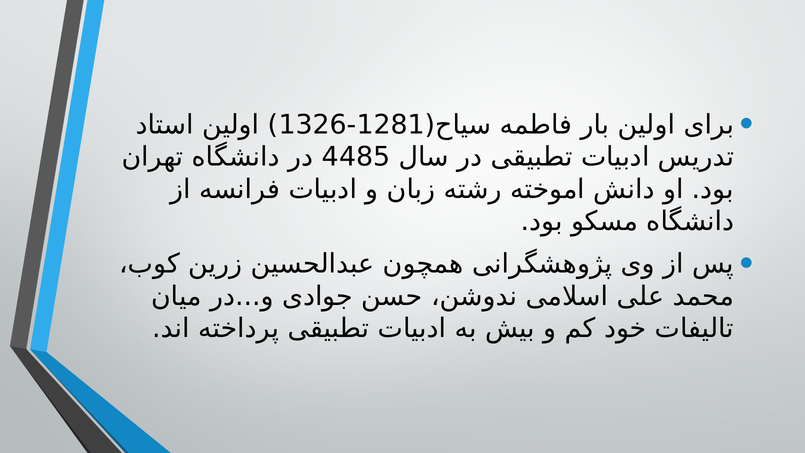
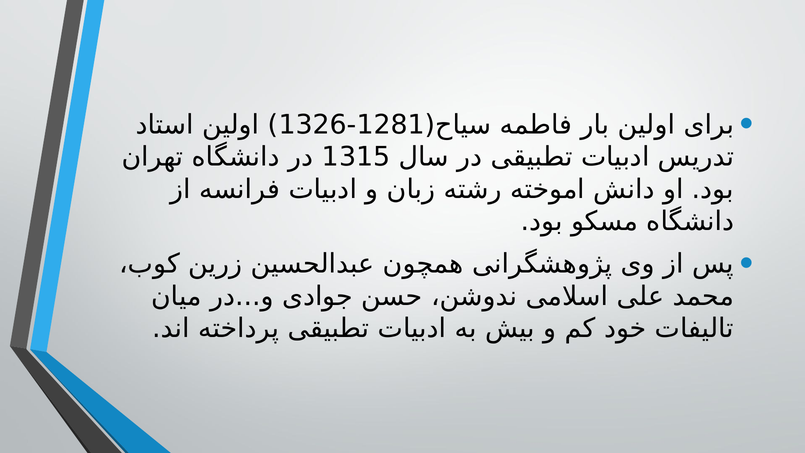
4485: 4485 -> 1315
